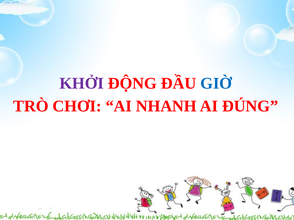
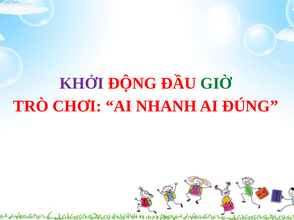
GIỜ colour: blue -> green
